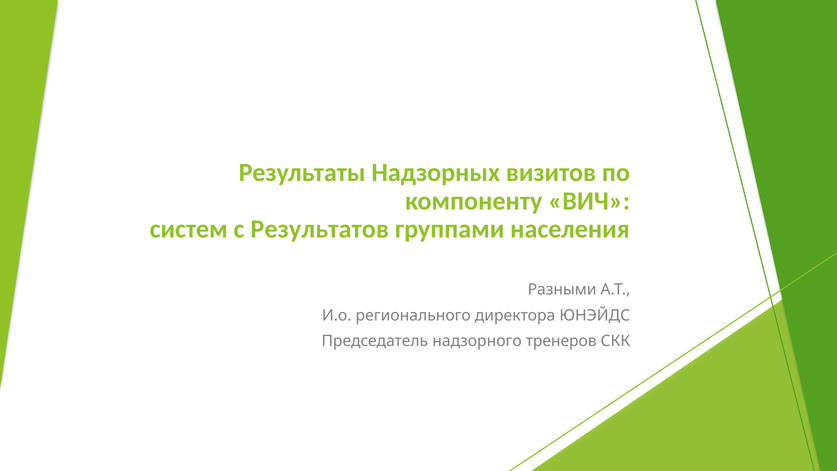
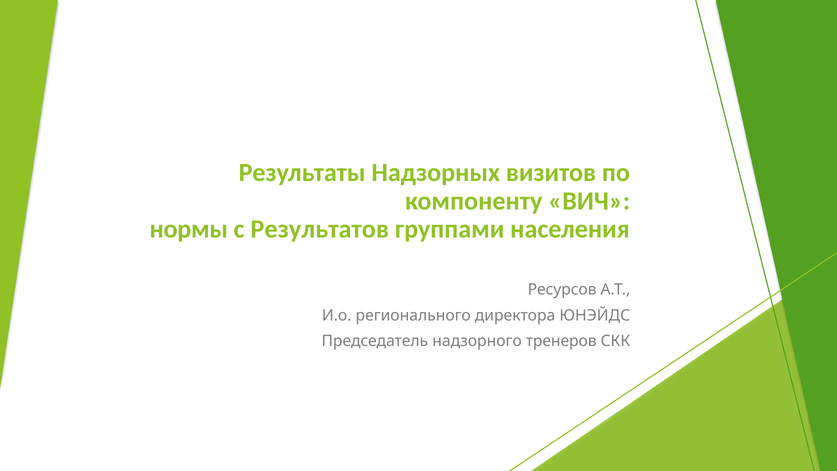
систем: систем -> нормы
Разными: Разными -> Ресурсов
